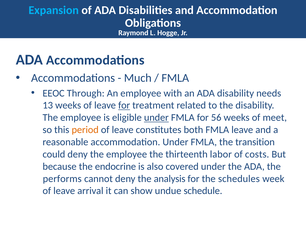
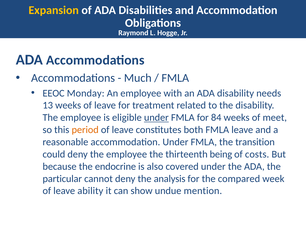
Expansion colour: light blue -> yellow
Through: Through -> Monday
for at (124, 106) underline: present -> none
56: 56 -> 84
labor: labor -> being
performs: performs -> particular
schedules: schedules -> compared
arrival: arrival -> ability
schedule: schedule -> mention
